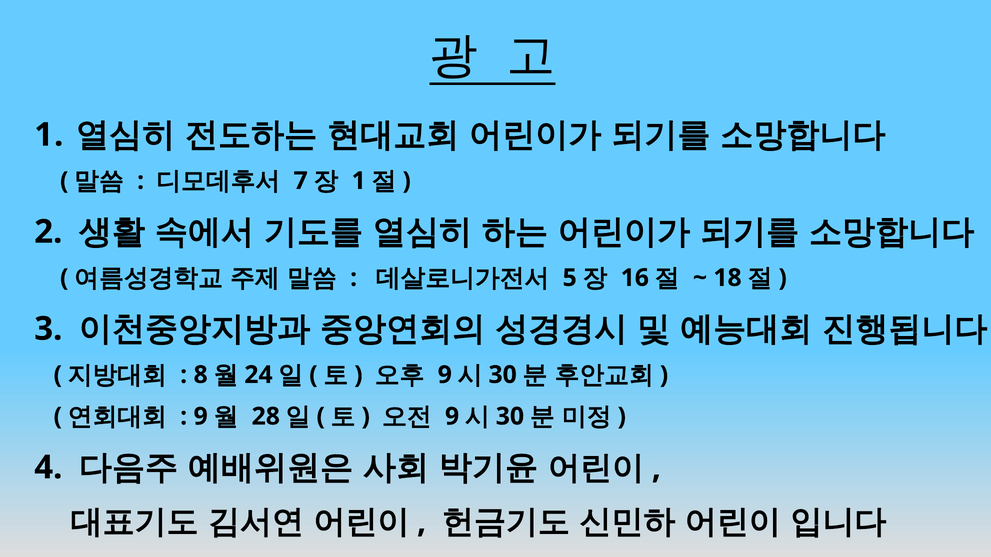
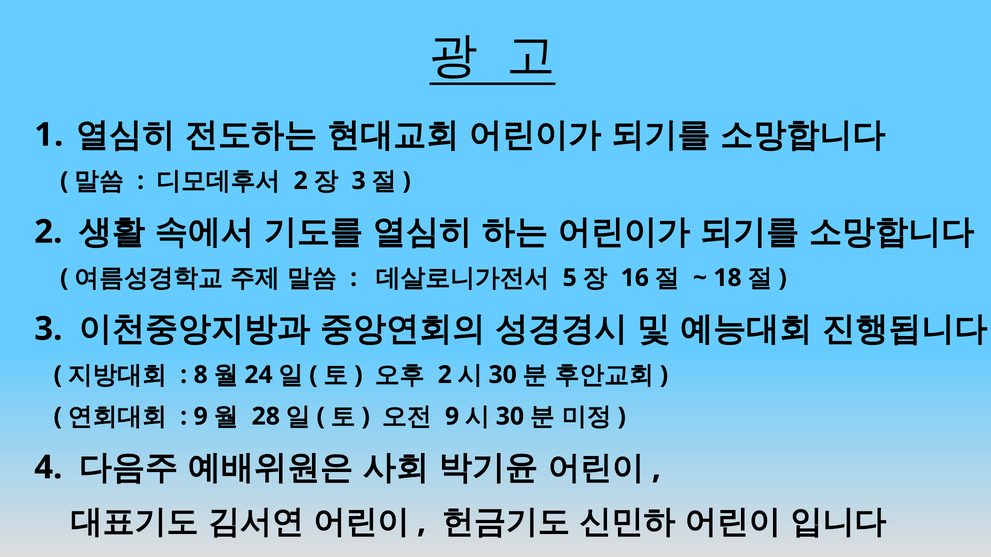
7 at (301, 181): 7 -> 2
1 at (359, 181): 1 -> 3
9 at (445, 375): 9 -> 2
